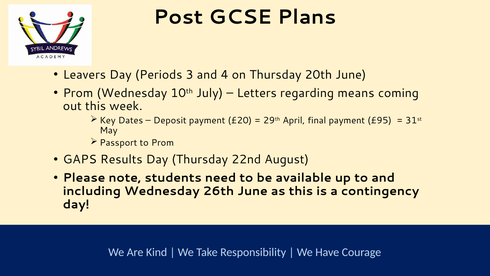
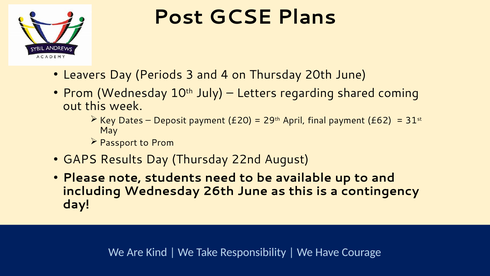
means: means -> shared
£95: £95 -> £62
